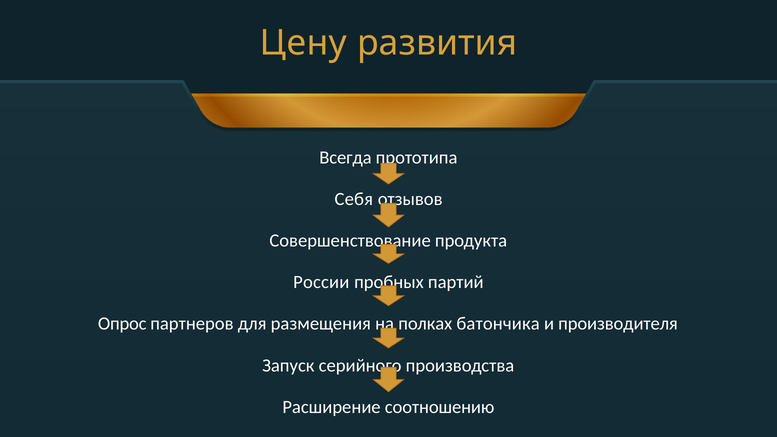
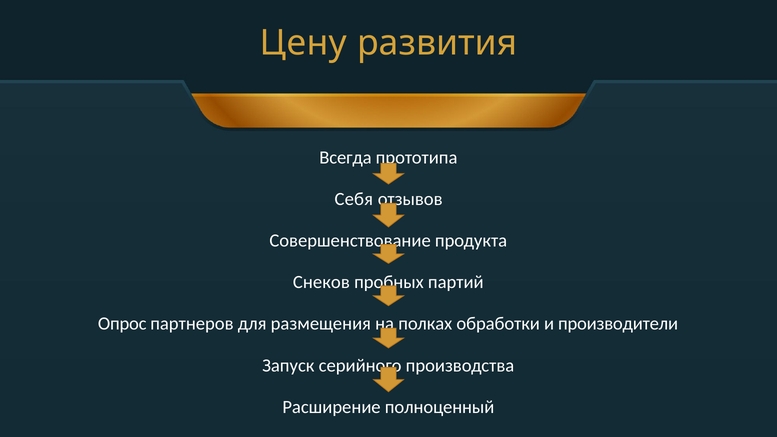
России: России -> Снеков
батончика: батончика -> обработки
производителя: производителя -> производители
соотношению: соотношению -> полноценный
